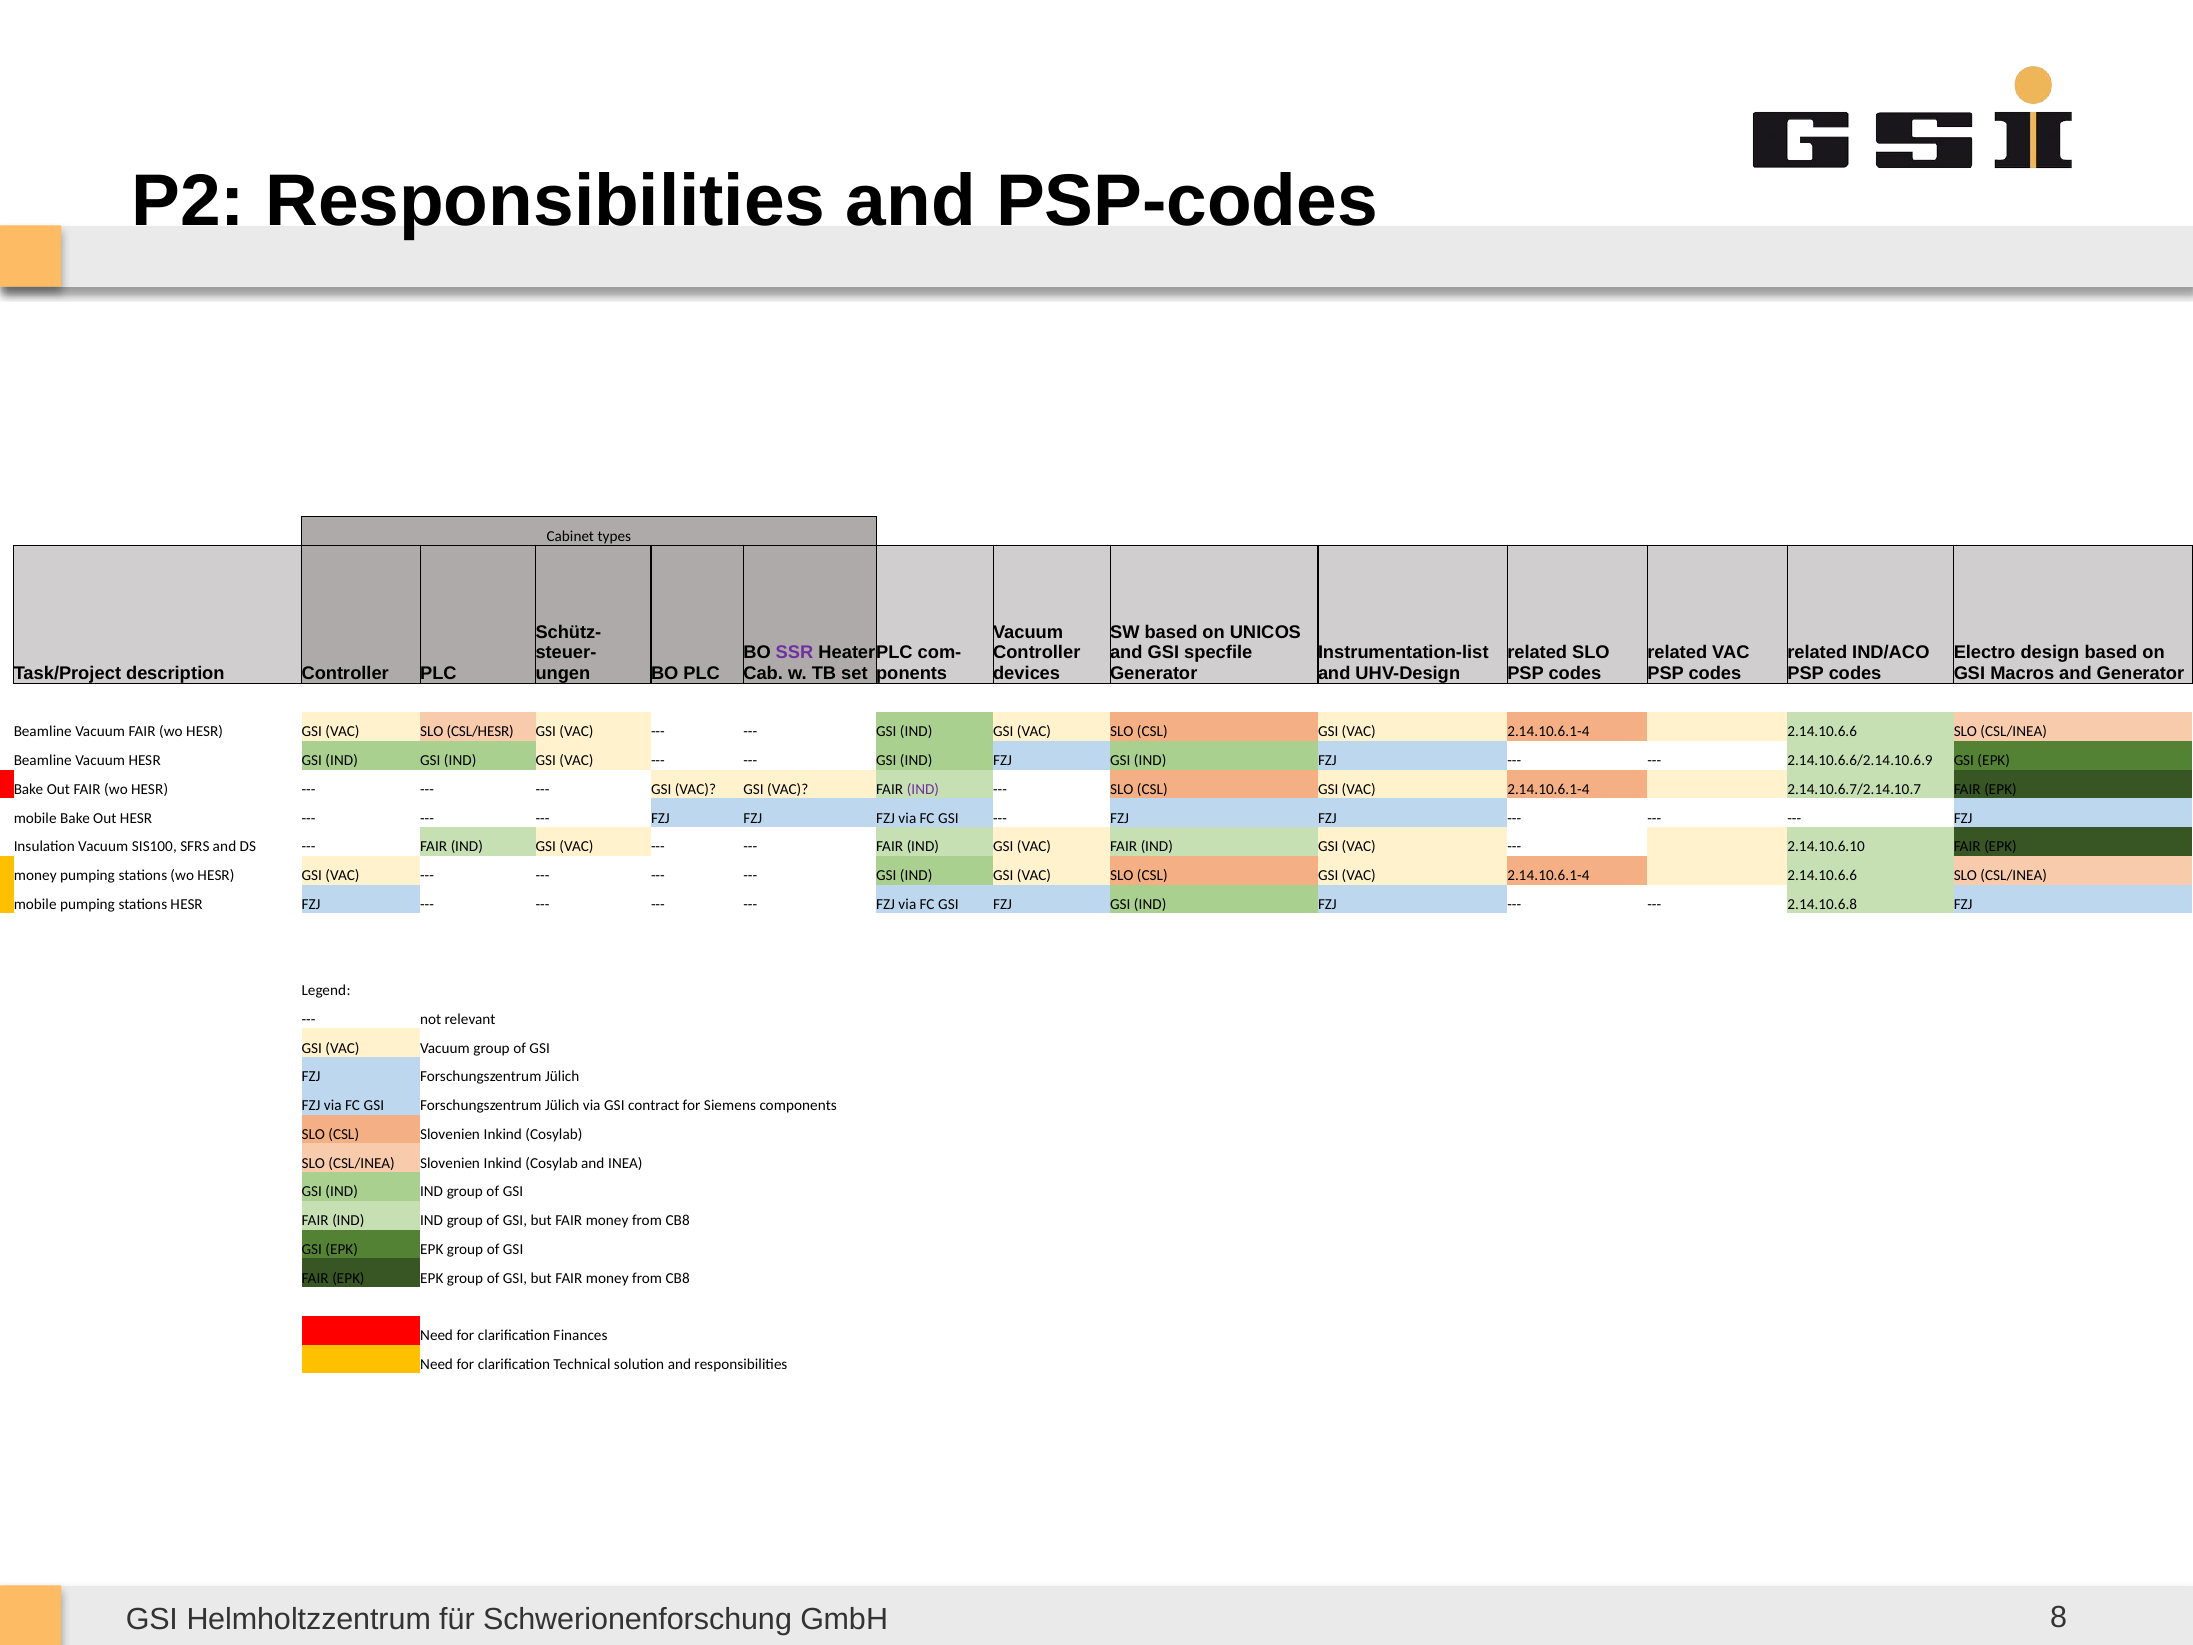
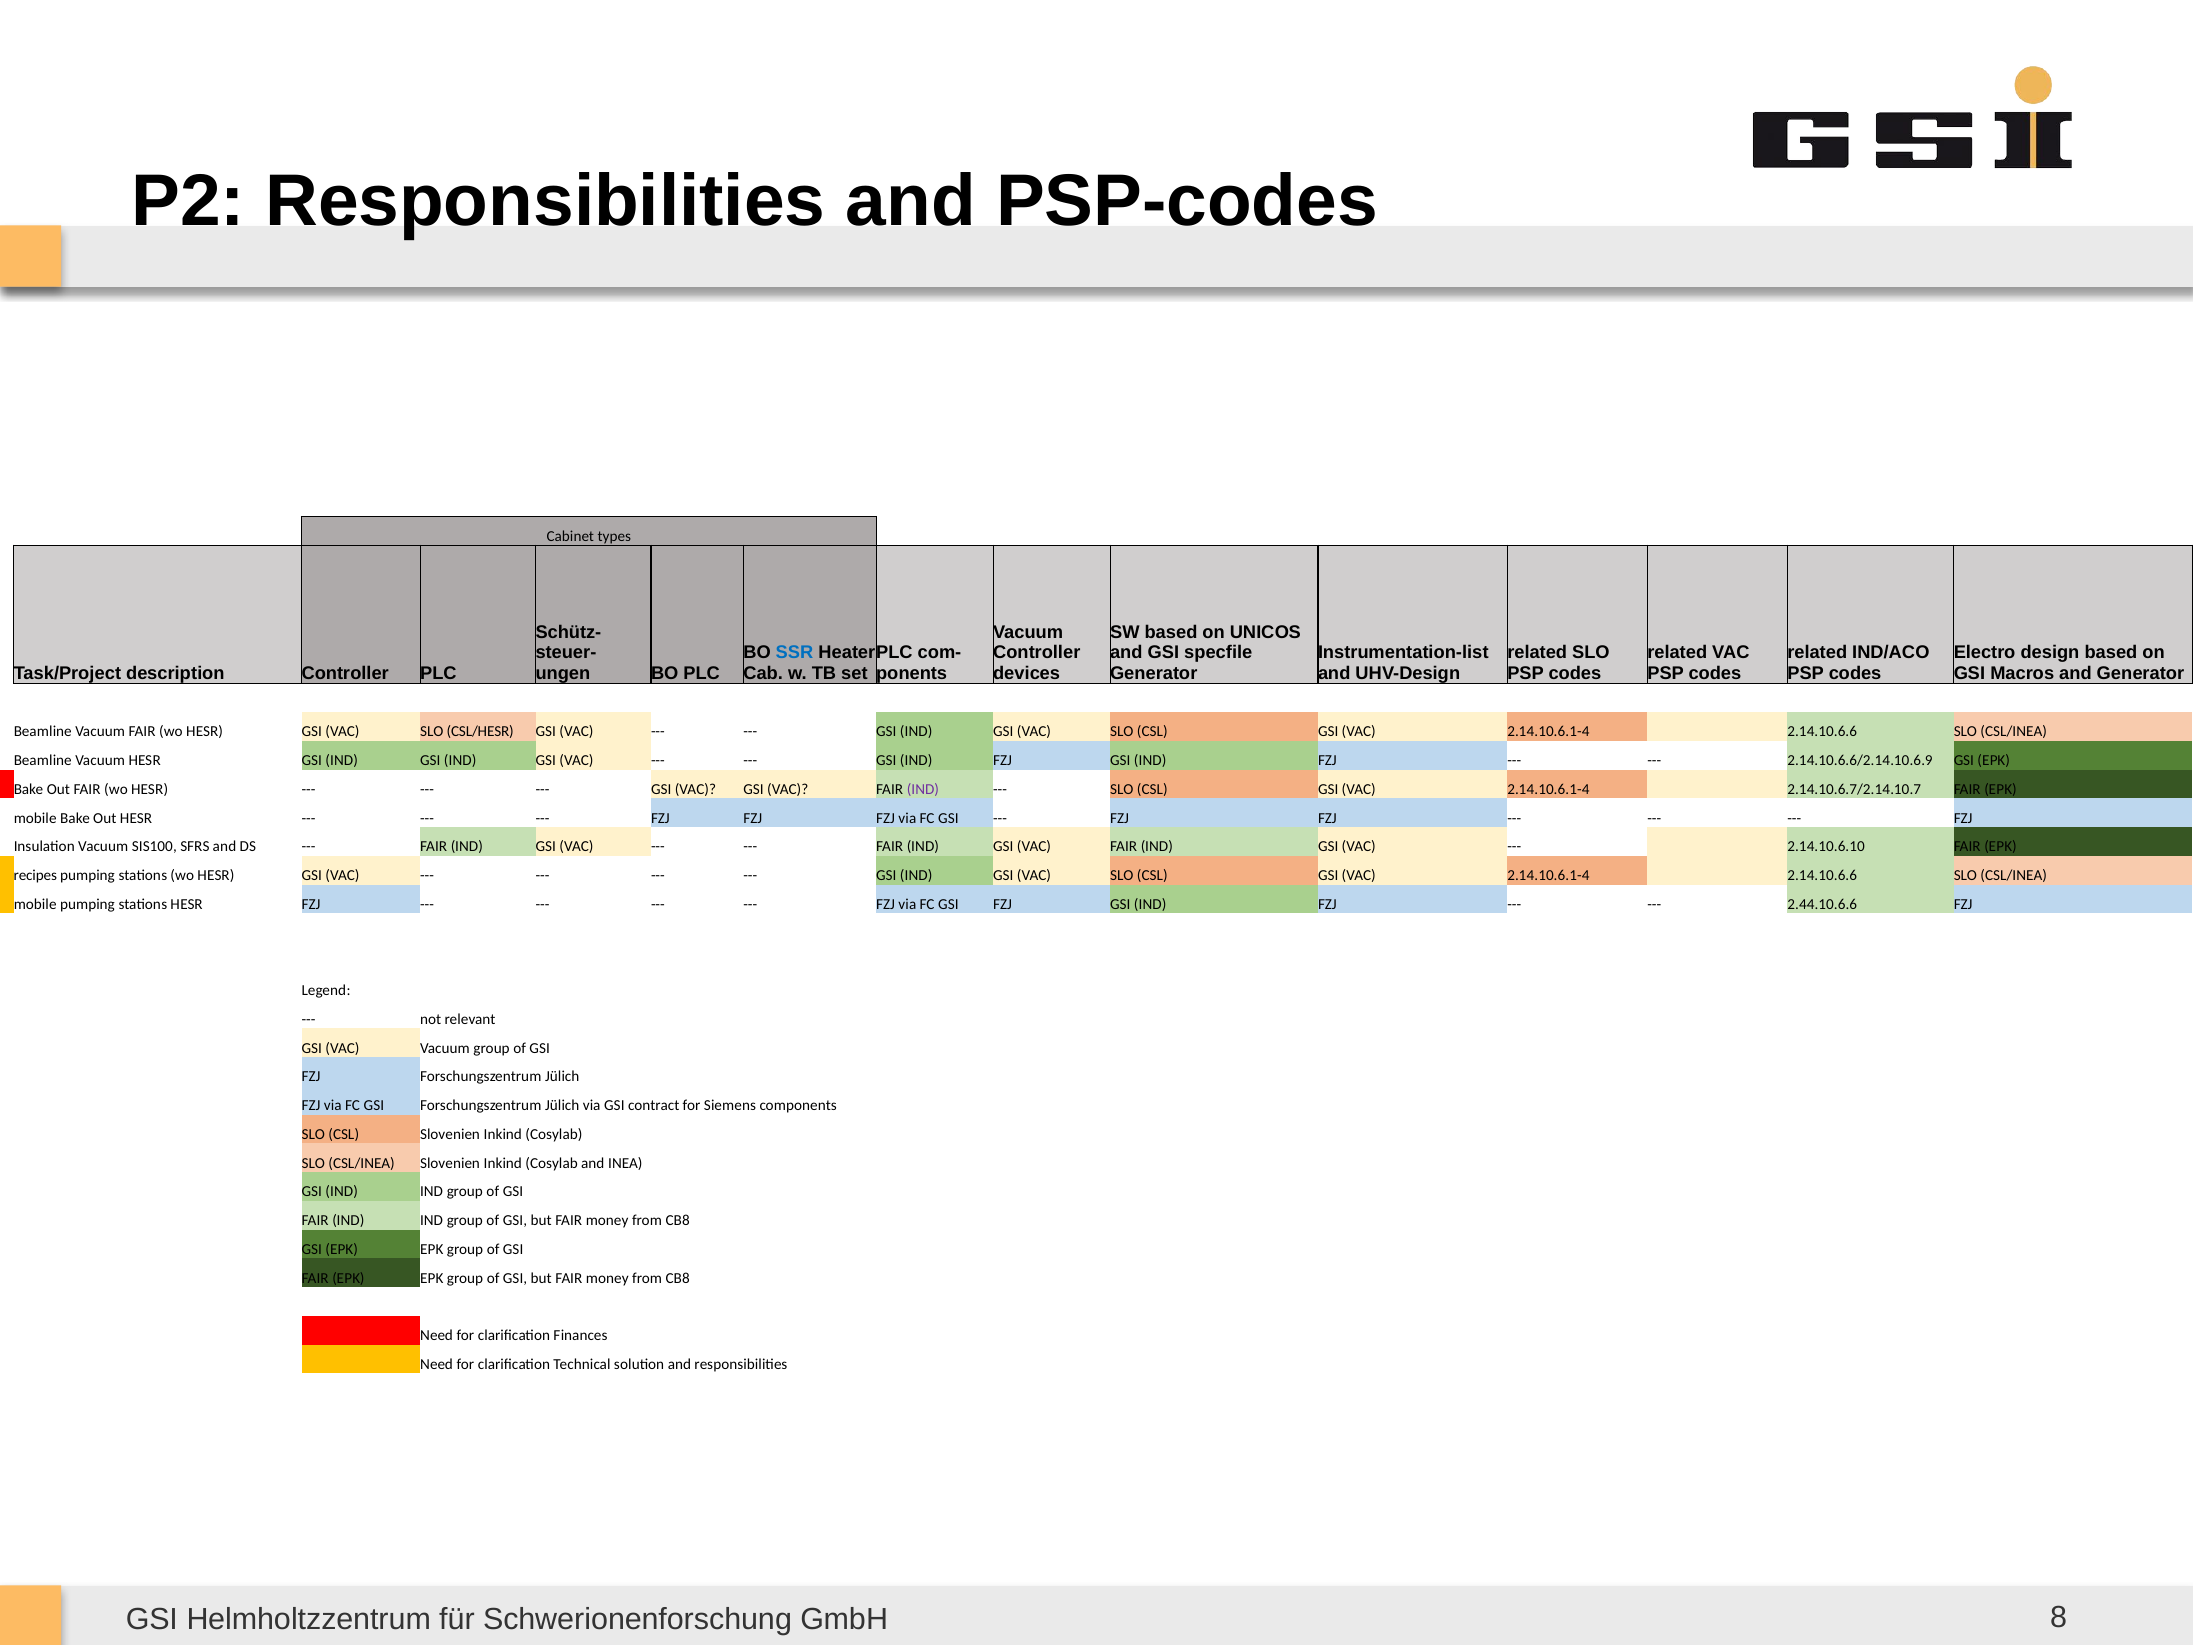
SSR colour: purple -> blue
money at (35, 875): money -> recipes
2.14.10.6.8: 2.14.10.6.8 -> 2.44.10.6.6
